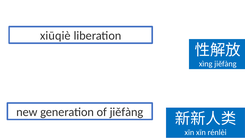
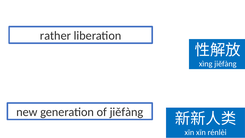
xiūqiè: xiūqiè -> rather
